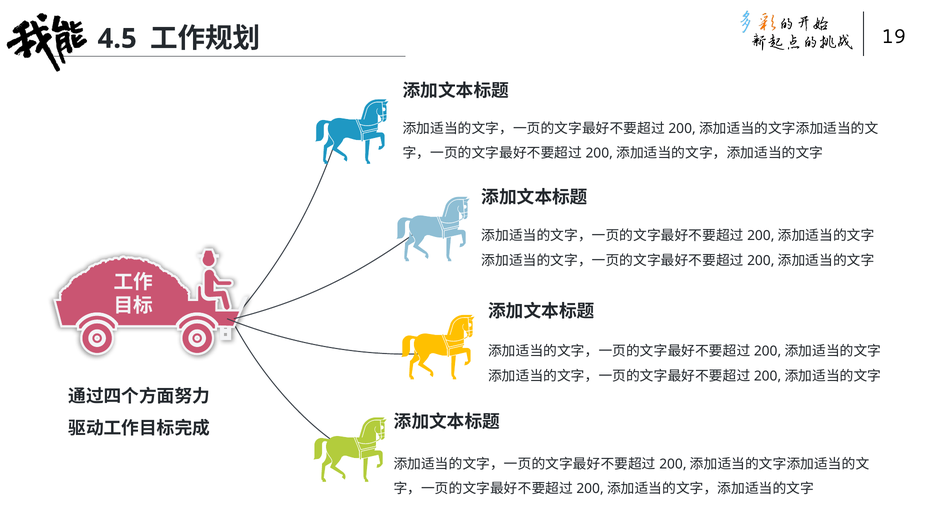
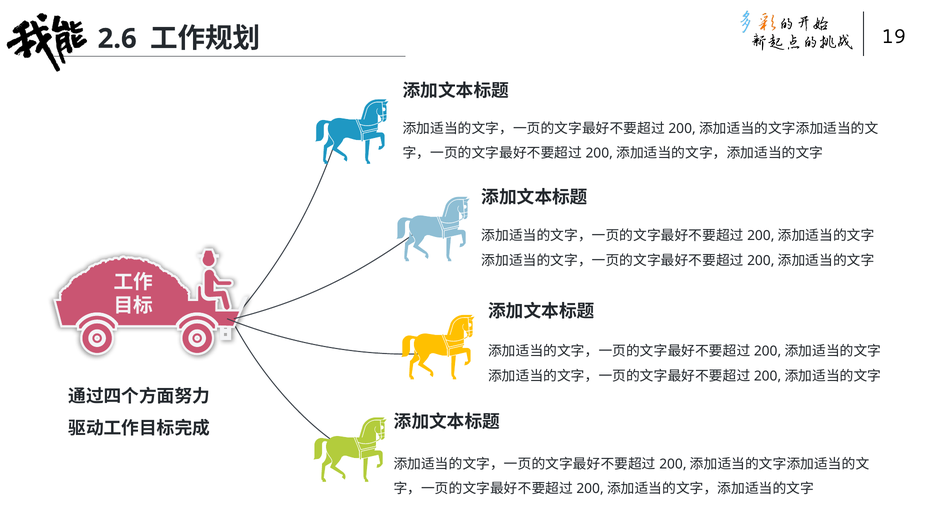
4.5: 4.5 -> 2.6
